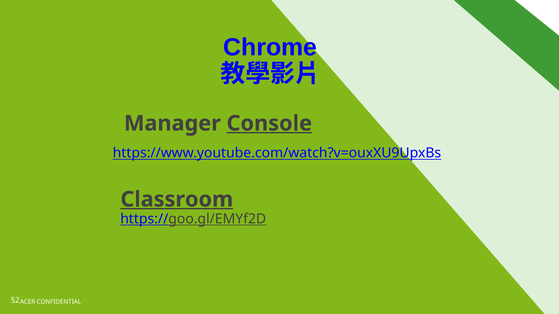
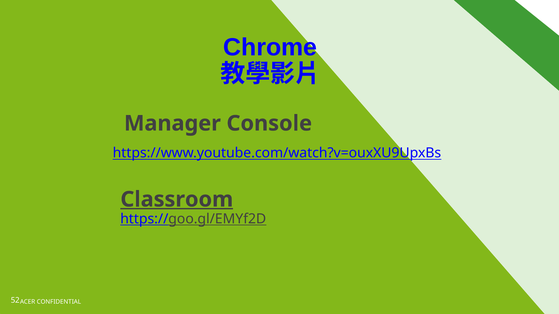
Console underline: present -> none
